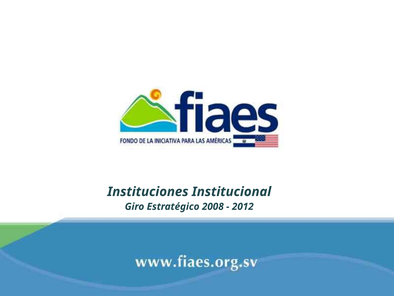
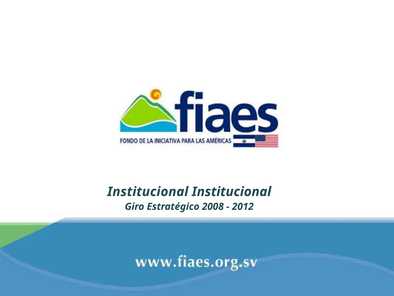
Instituciones at (148, 191): Instituciones -> Institucional
